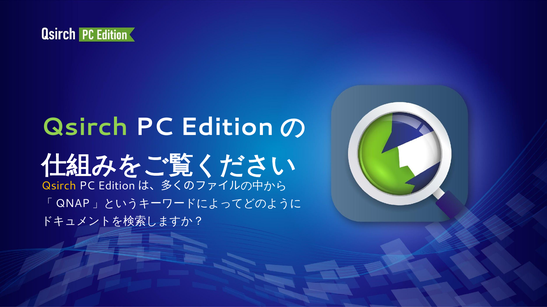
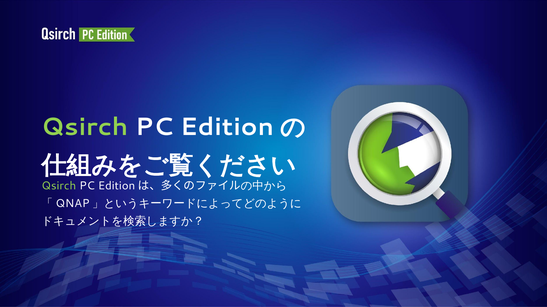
Qsirch at (59, 186) colour: yellow -> light green
